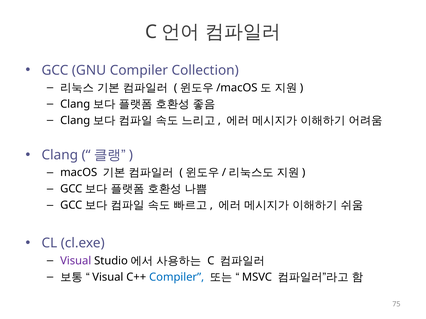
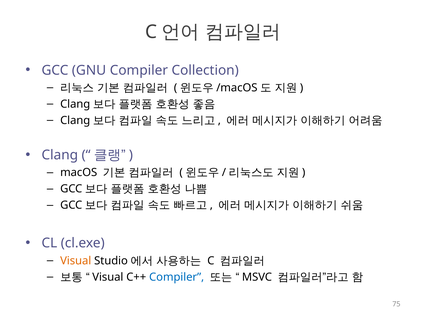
Visual at (76, 261) colour: purple -> orange
